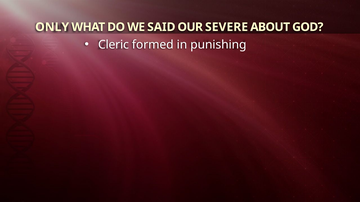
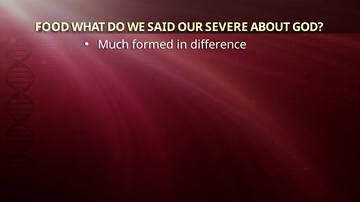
ONLY: ONLY -> FOOD
Cleric: Cleric -> Much
punishing: punishing -> difference
